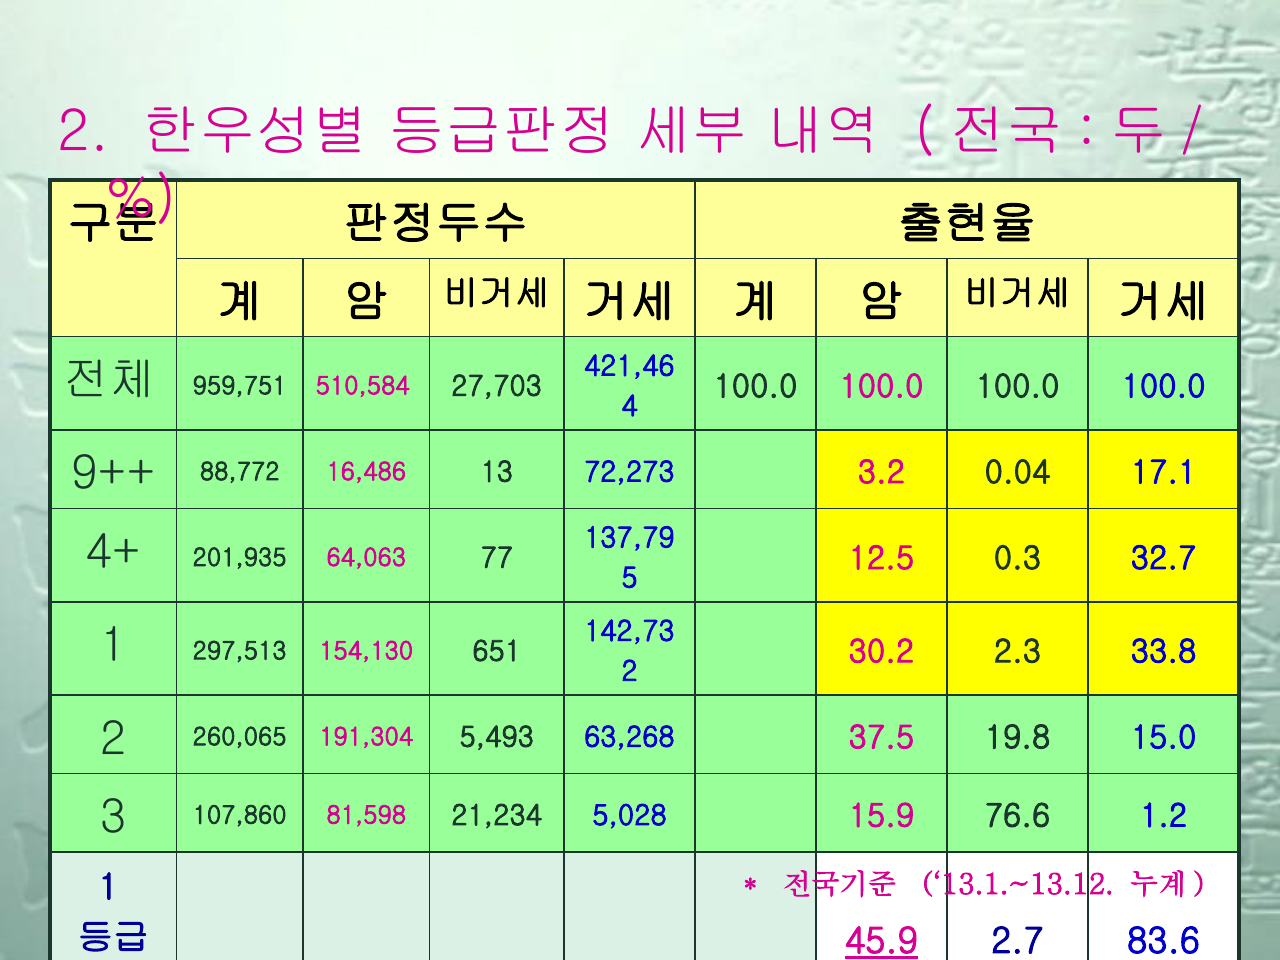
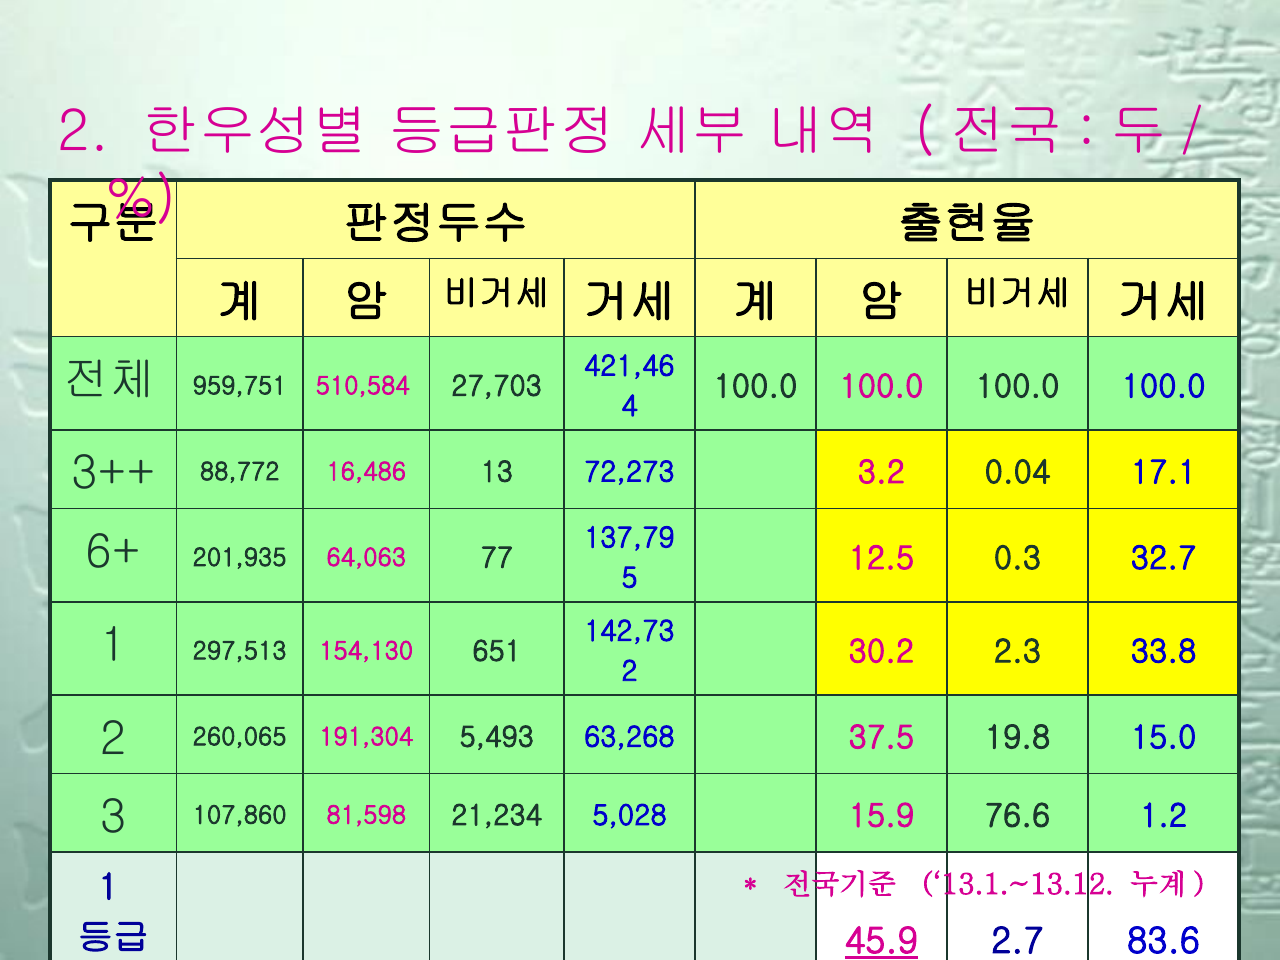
9++: 9++ -> 3++
4+: 4+ -> 6+
